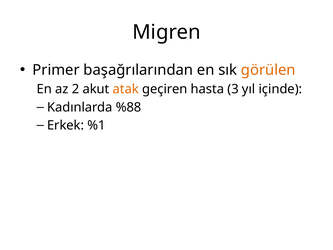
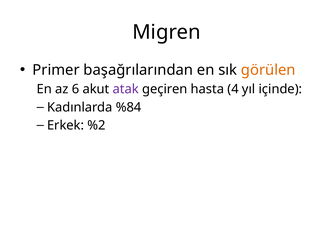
2: 2 -> 6
atak colour: orange -> purple
3: 3 -> 4
%88: %88 -> %84
%1: %1 -> %2
